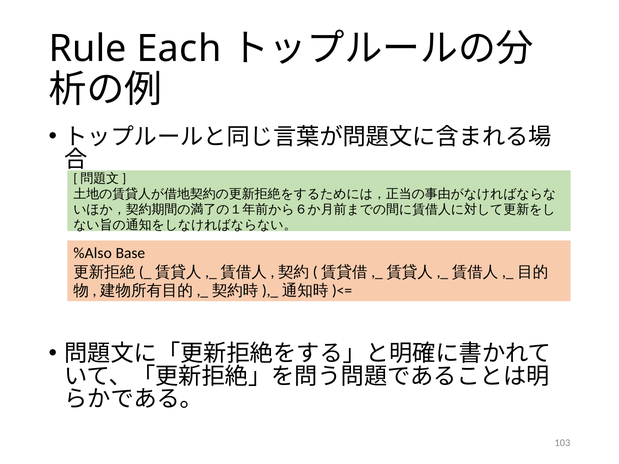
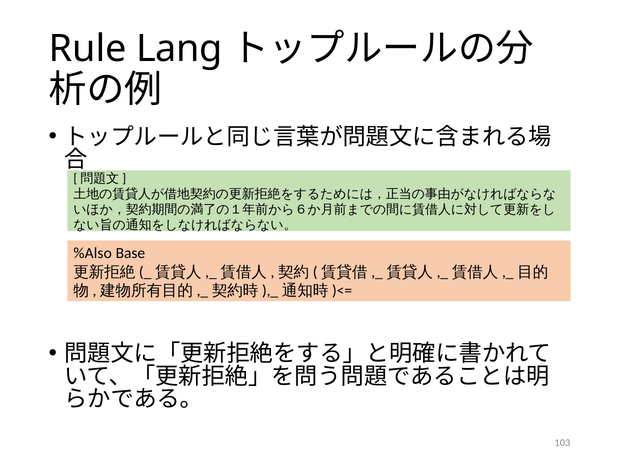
Each: Each -> Lang
